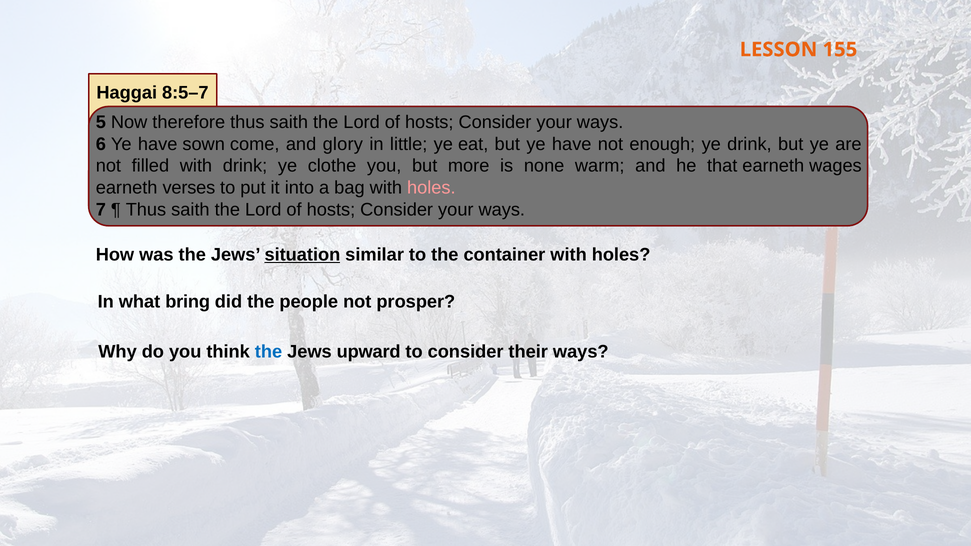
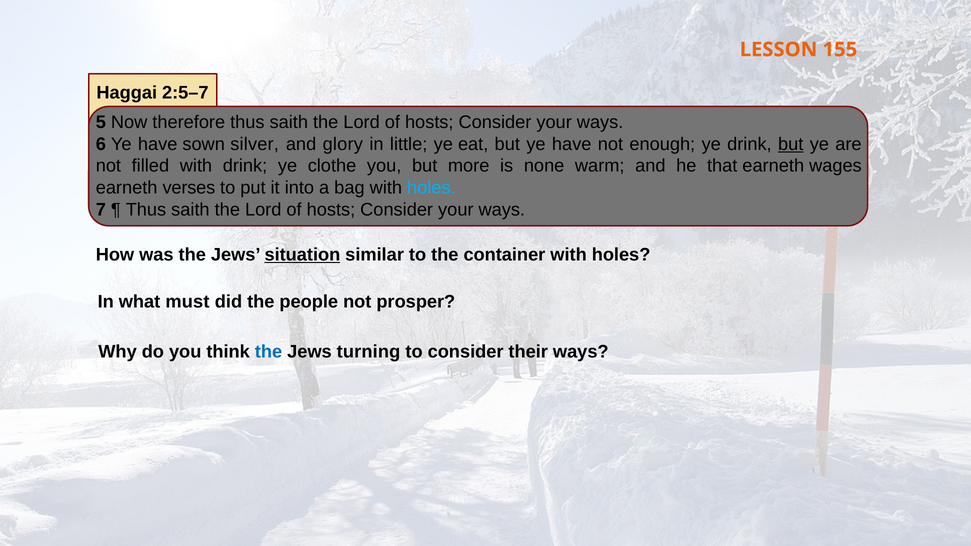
8:5–7: 8:5–7 -> 2:5–7
come: come -> silver
but at (791, 144) underline: none -> present
holes at (431, 188) colour: pink -> light blue
bring: bring -> must
upward: upward -> turning
